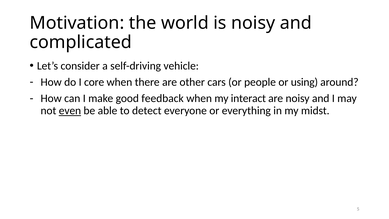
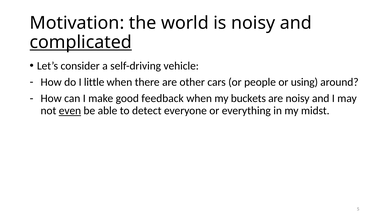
complicated underline: none -> present
core: core -> little
interact: interact -> buckets
